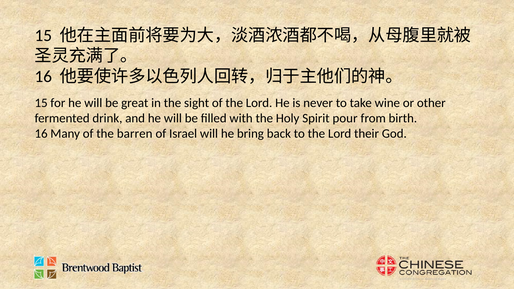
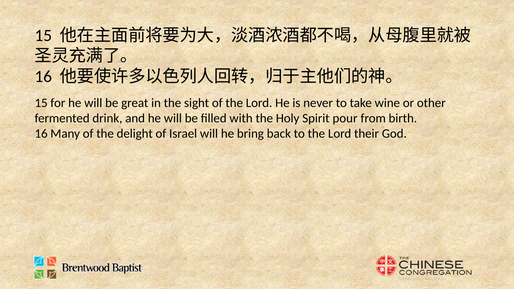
barren: barren -> delight
